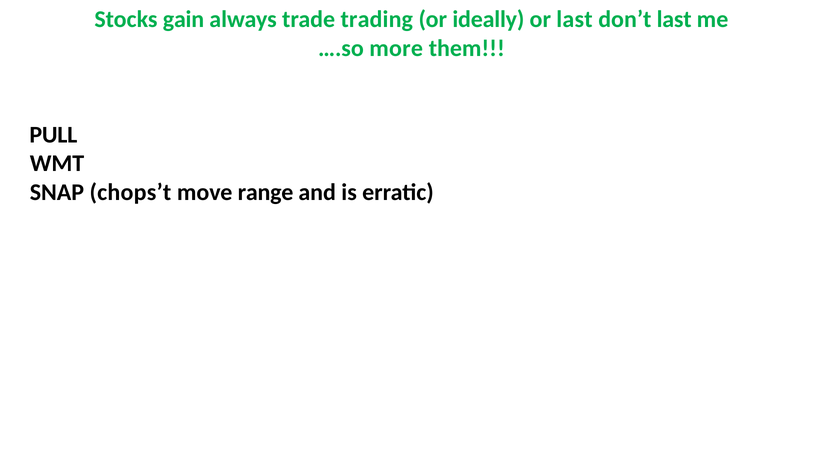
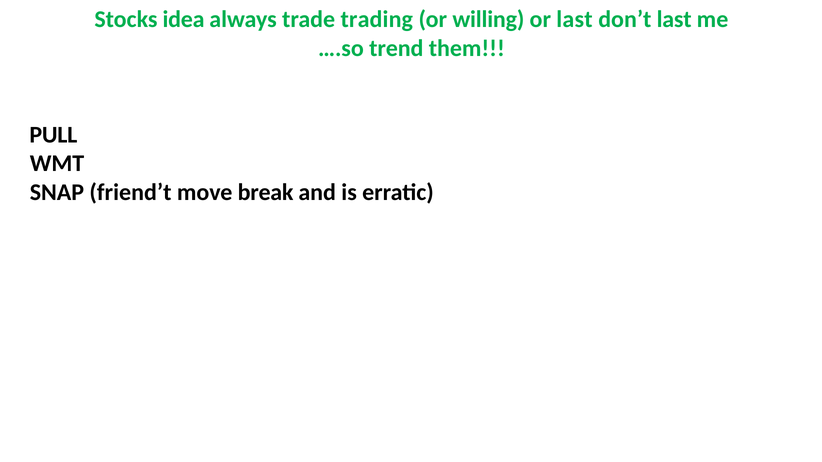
gain: gain -> idea
ideally: ideally -> willing
more: more -> trend
chops’t: chops’t -> friend’t
range: range -> break
